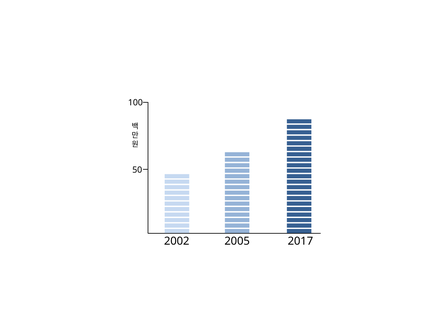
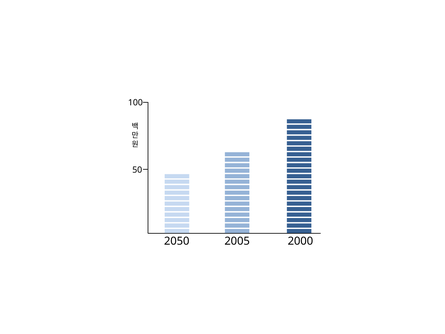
2002: 2002 -> 2050
2017: 2017 -> 2000
